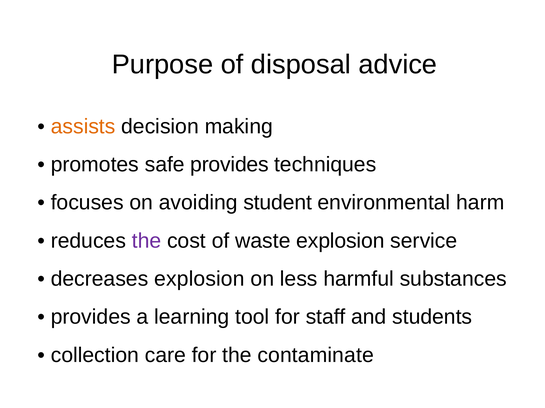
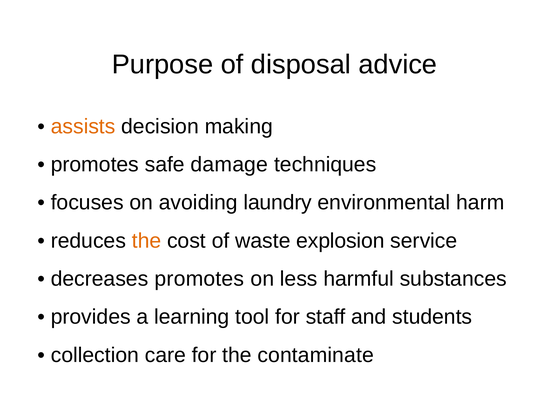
safe provides: provides -> damage
student: student -> laundry
the at (147, 241) colour: purple -> orange
decreases explosion: explosion -> promotes
